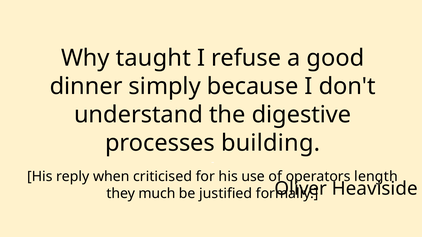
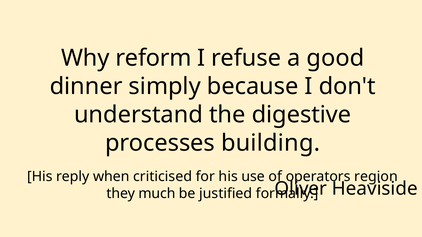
taught: taught -> reform
length: length -> region
